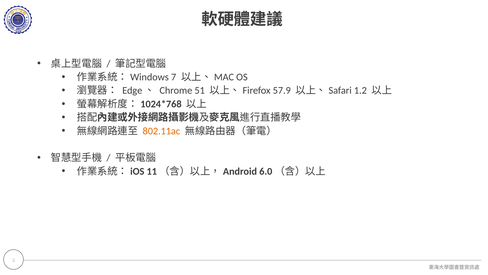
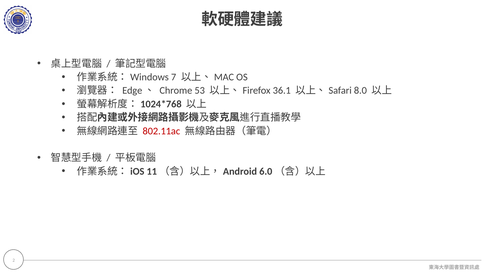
51: 51 -> 53
57.9: 57.9 -> 36.1
1.2: 1.2 -> 8.0
802.11ac colour: orange -> red
